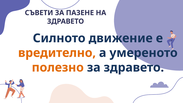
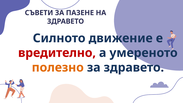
вредително colour: orange -> red
